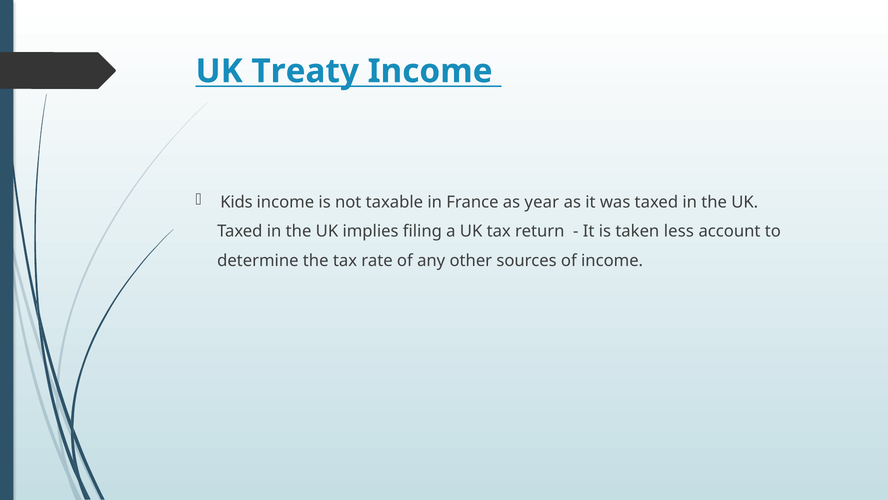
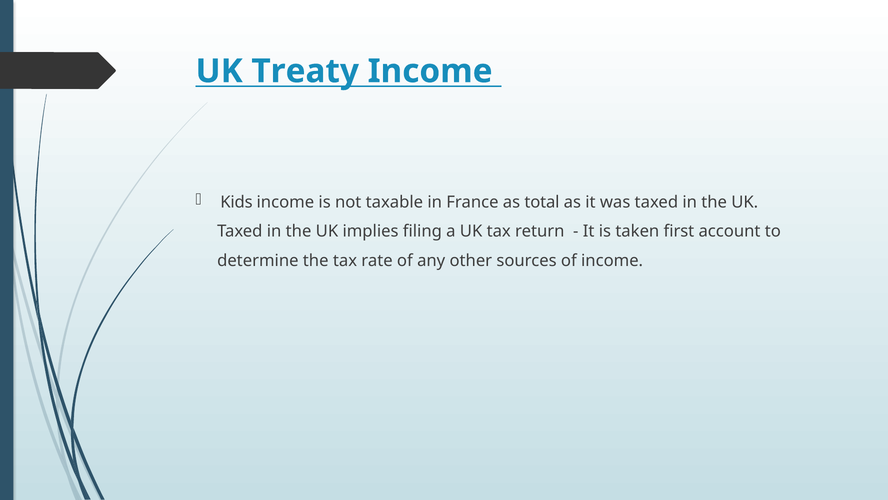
year: year -> total
less: less -> first
